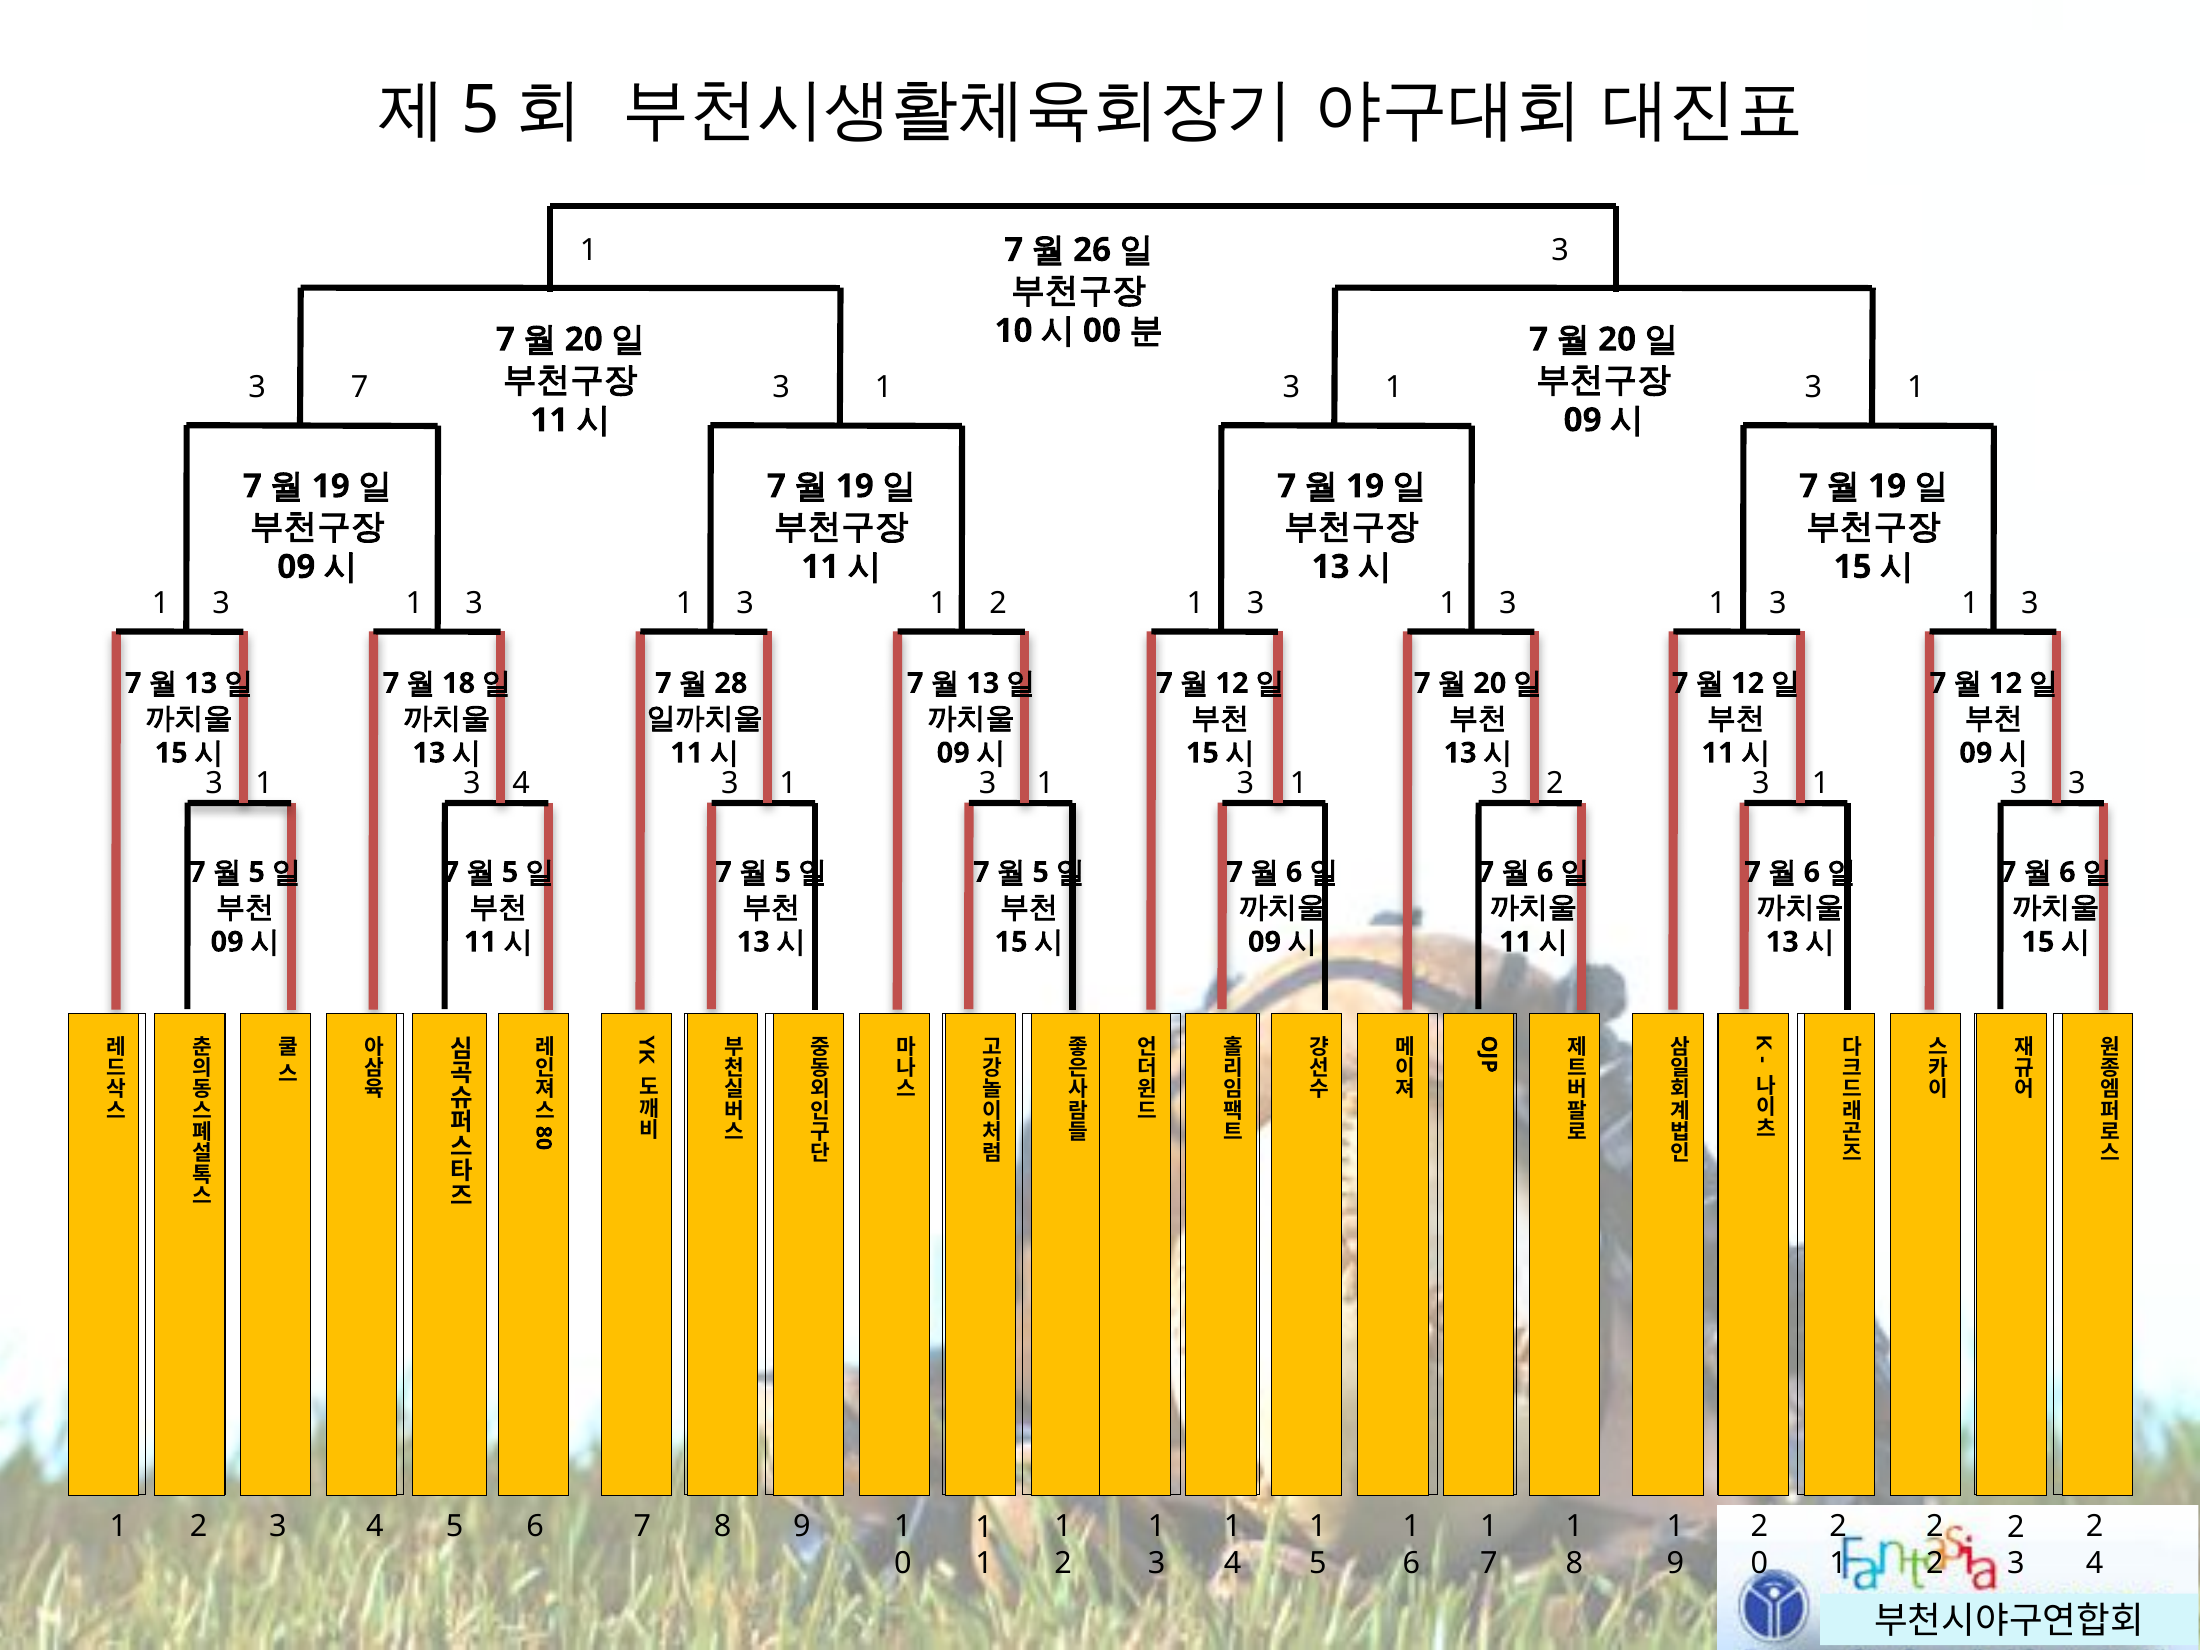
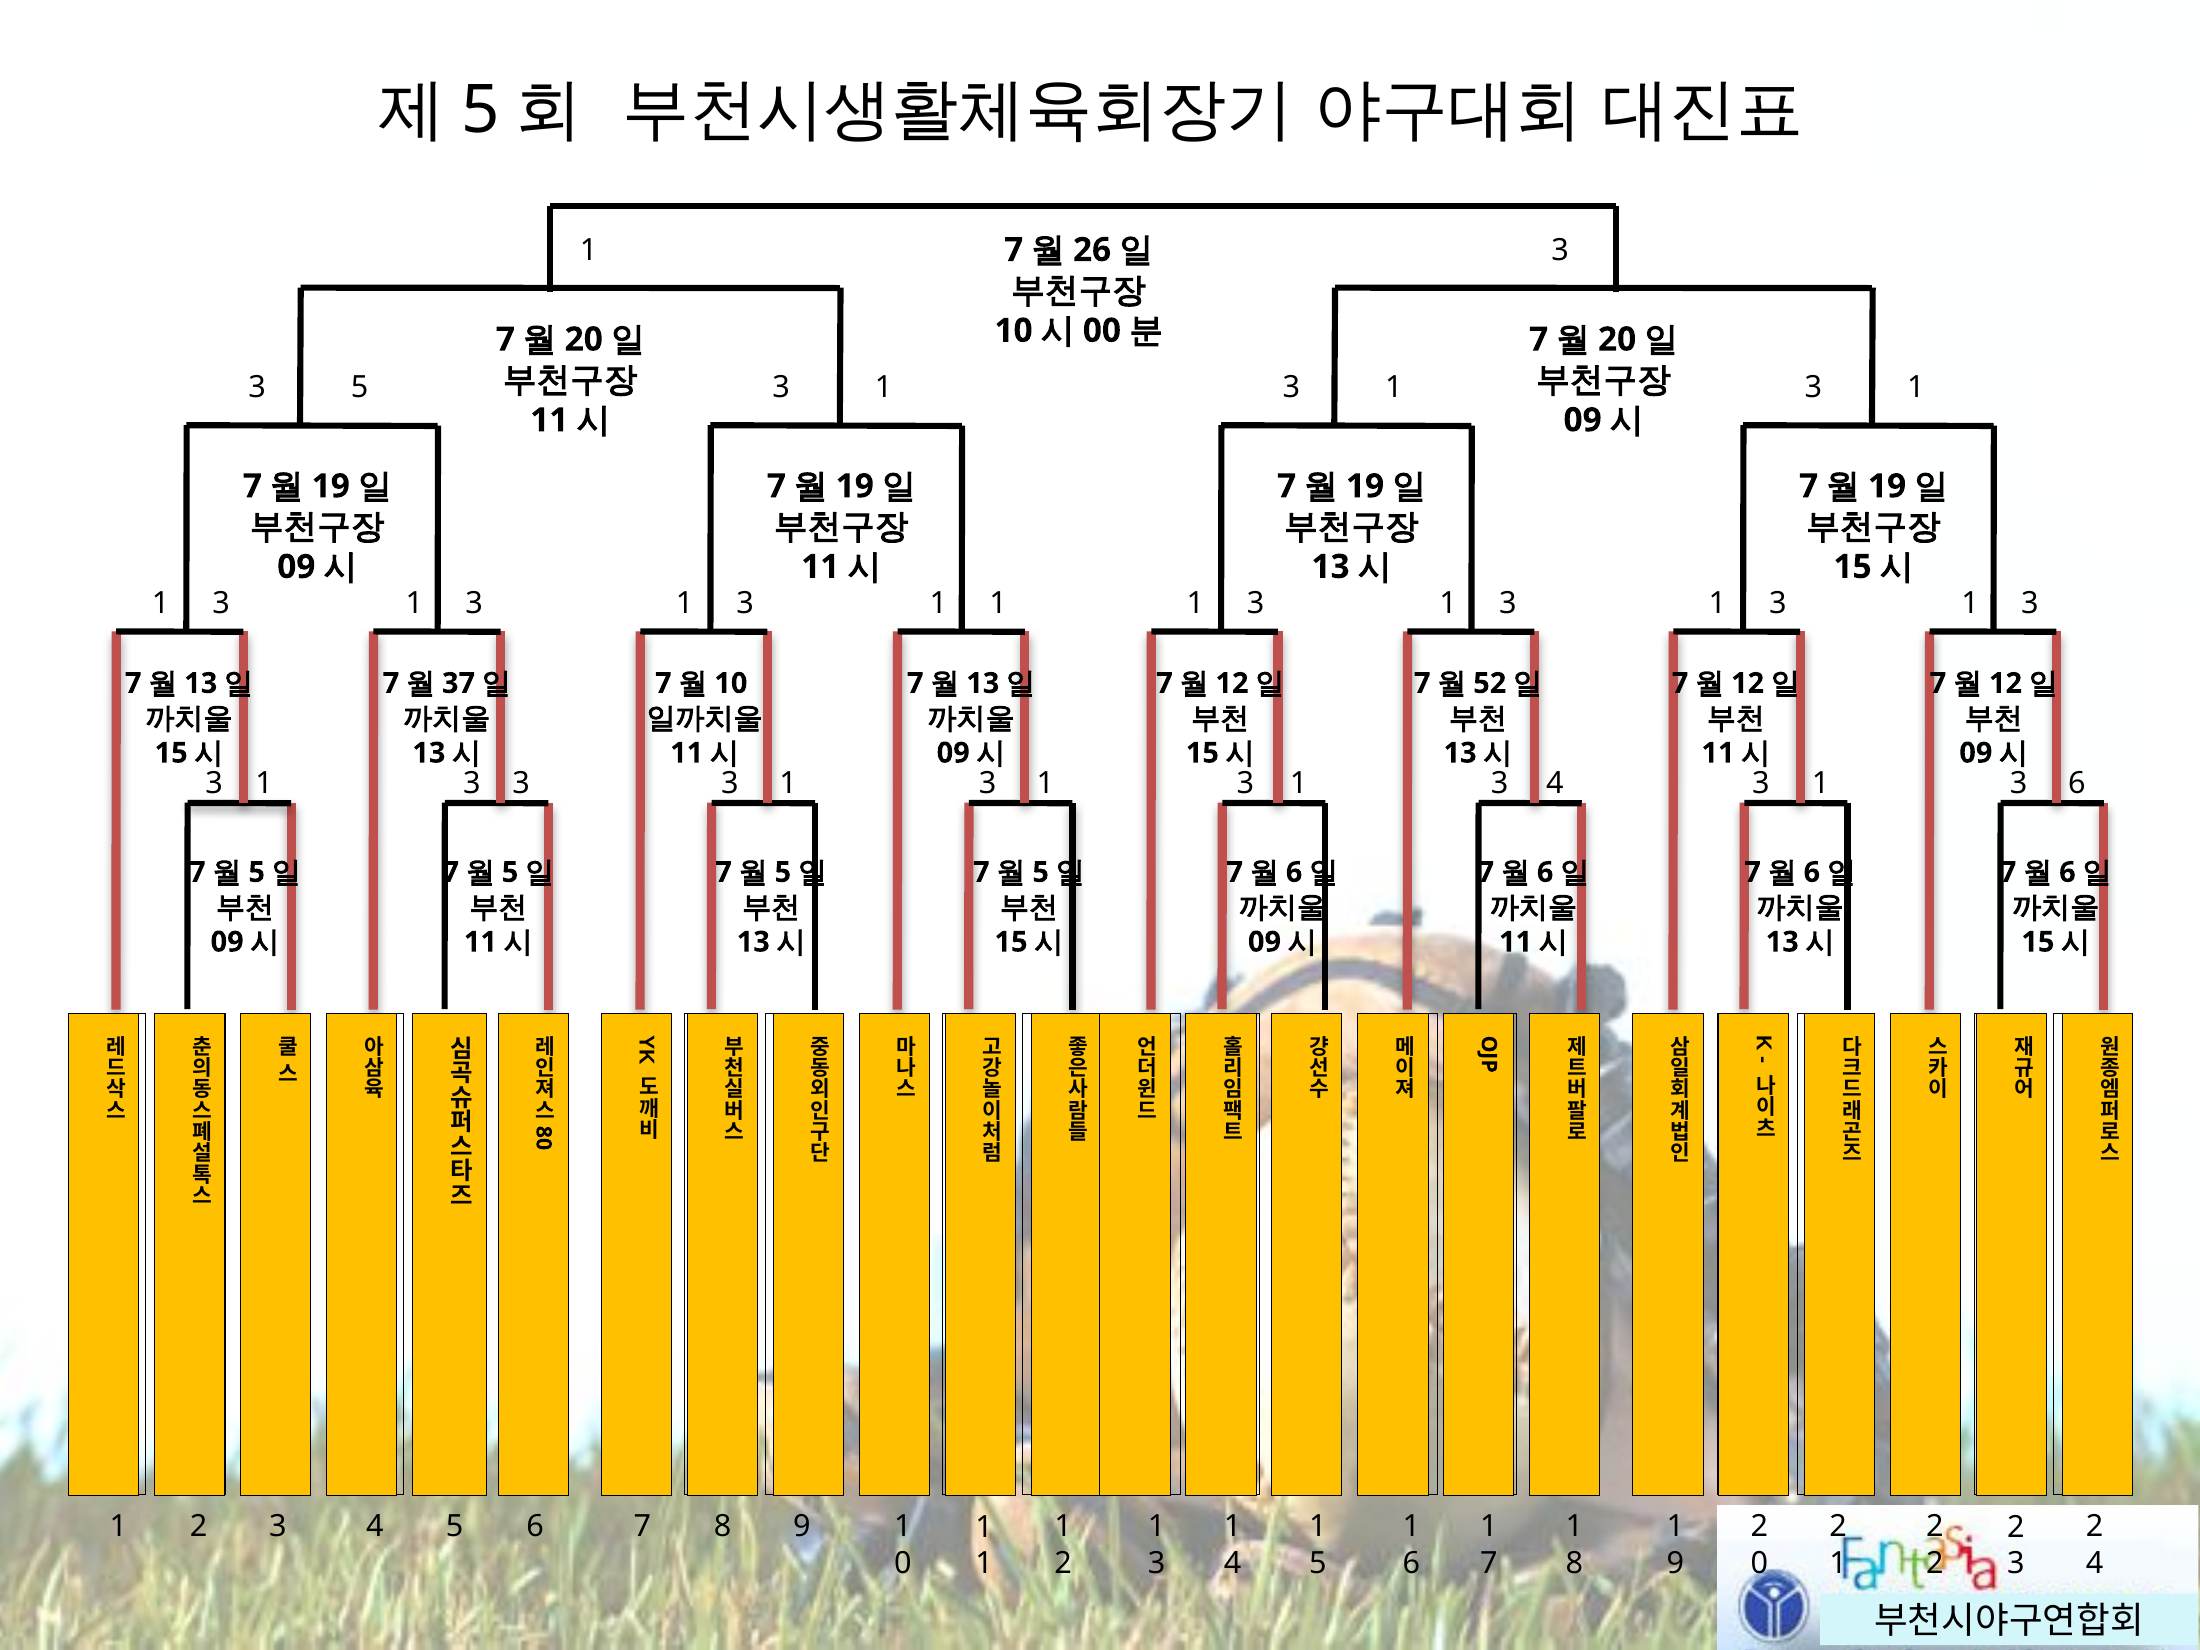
7 at (360, 388): 7 -> 5
2 at (998, 603): 2 -> 1
18: 18 -> 37
28 at (731, 683): 28 -> 10
20 at (1490, 683): 20 -> 52
4 at (521, 783): 4 -> 3
2 at (1555, 783): 2 -> 4
3 at (2077, 783): 3 -> 6
